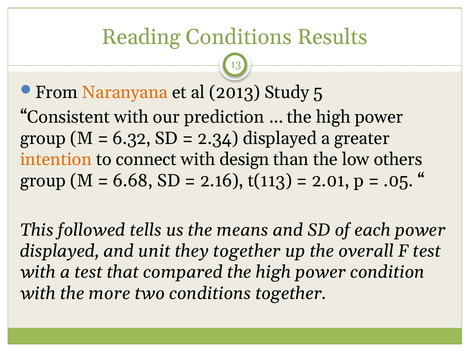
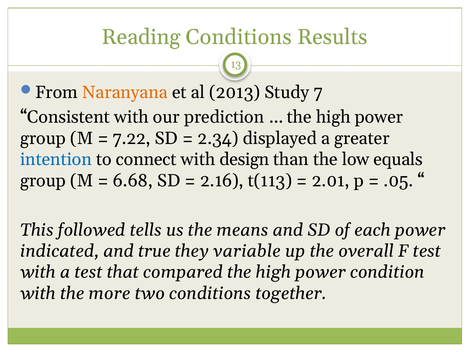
5: 5 -> 7
6.32: 6.32 -> 7.22
intention colour: orange -> blue
others: others -> equals
displayed at (60, 251): displayed -> indicated
unit: unit -> true
they together: together -> variable
